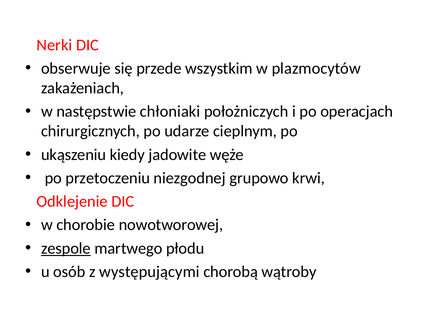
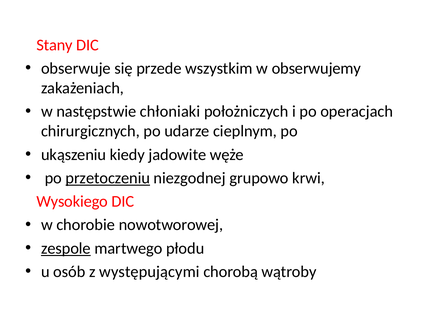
Nerki: Nerki -> Stany
plazmocytów: plazmocytów -> obserwujemy
przetoczeniu underline: none -> present
Odklejenie: Odklejenie -> Wysokiego
